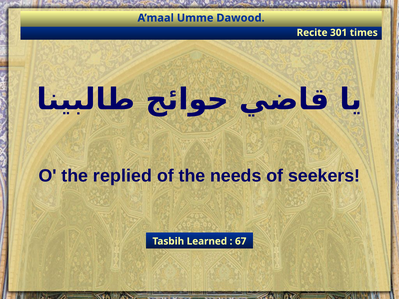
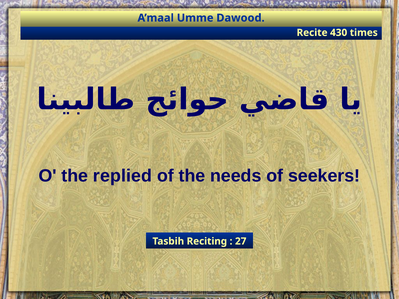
301: 301 -> 430
Learned: Learned -> Reciting
67: 67 -> 27
